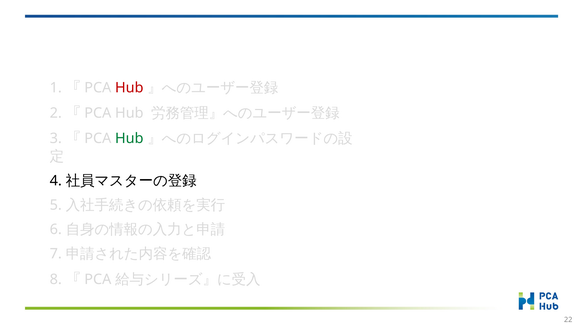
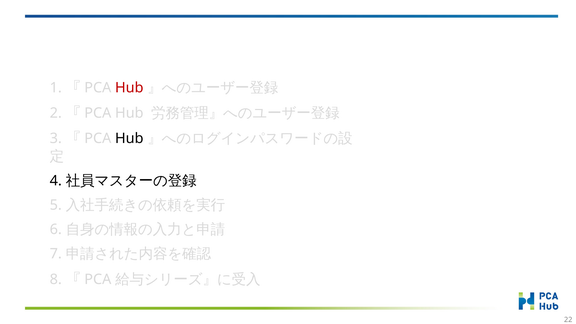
Hub at (129, 138) colour: green -> black
